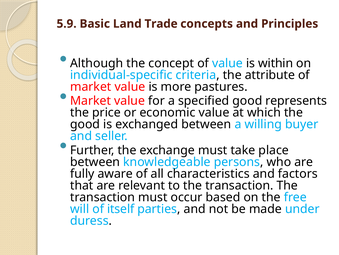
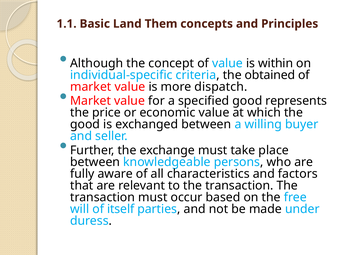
5.9: 5.9 -> 1.1
Trade: Trade -> Them
attribute: attribute -> obtained
pastures: pastures -> dispatch
